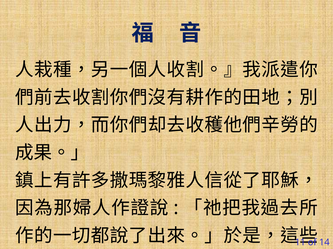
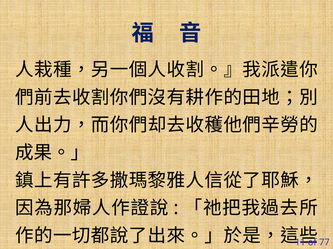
14: 14 -> 77
